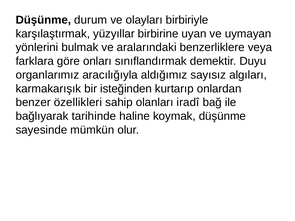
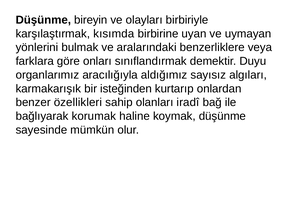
durum: durum -> bireyin
yüzyıllar: yüzyıllar -> kısımda
tarihinde: tarihinde -> korumak
